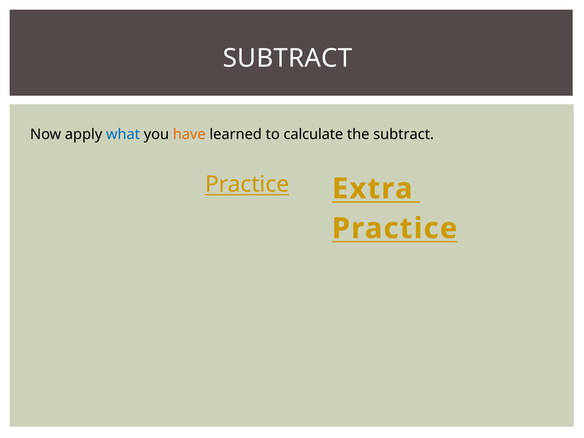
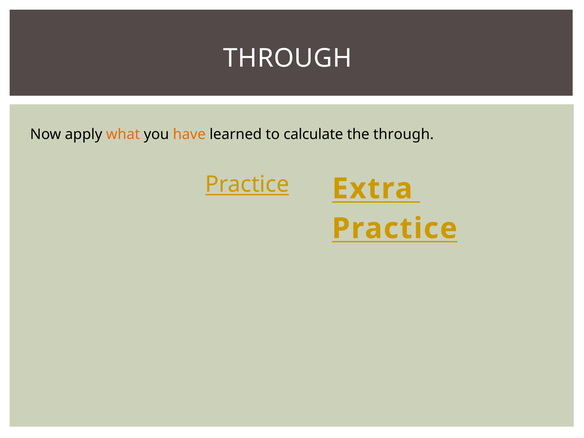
SUBTRACT at (288, 58): SUBTRACT -> THROUGH
what colour: blue -> orange
the subtract: subtract -> through
